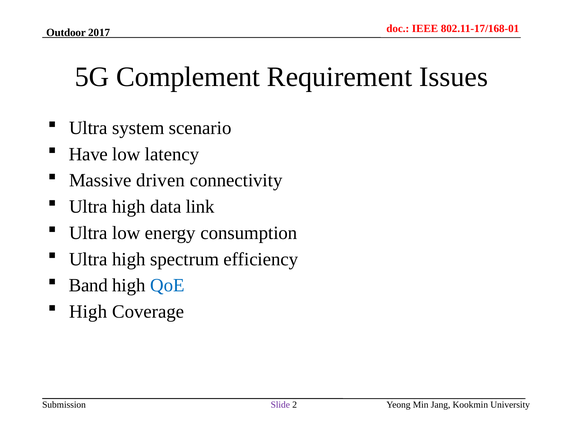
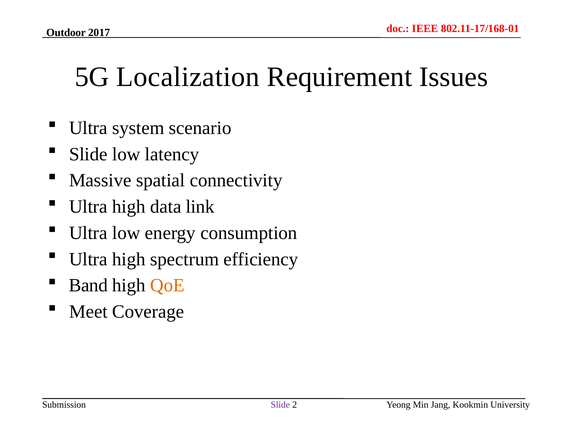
Complement: Complement -> Localization
Have at (88, 154): Have -> Slide
driven: driven -> spatial
QoE colour: blue -> orange
High at (88, 312): High -> Meet
